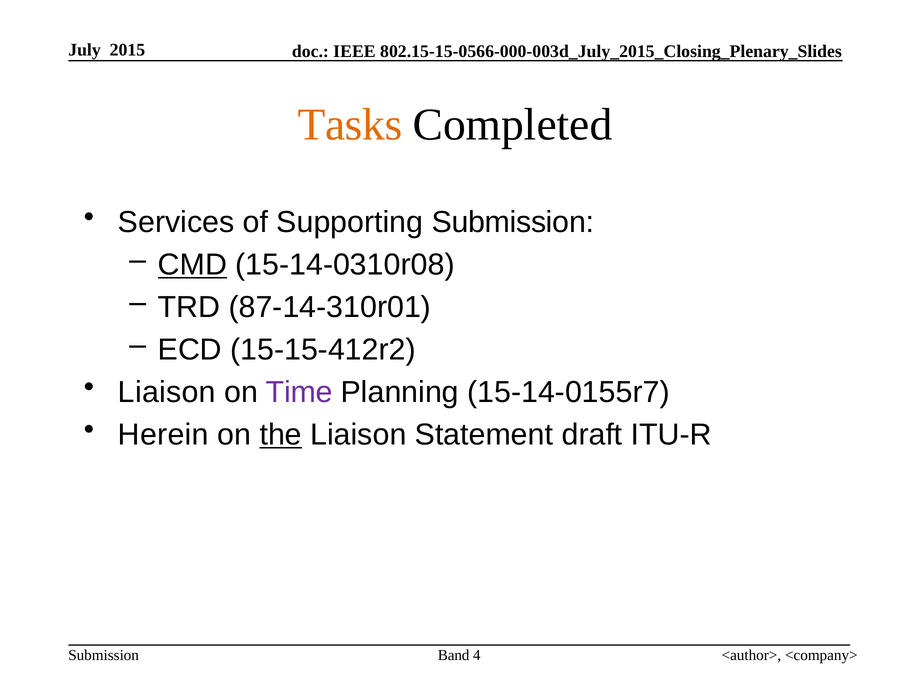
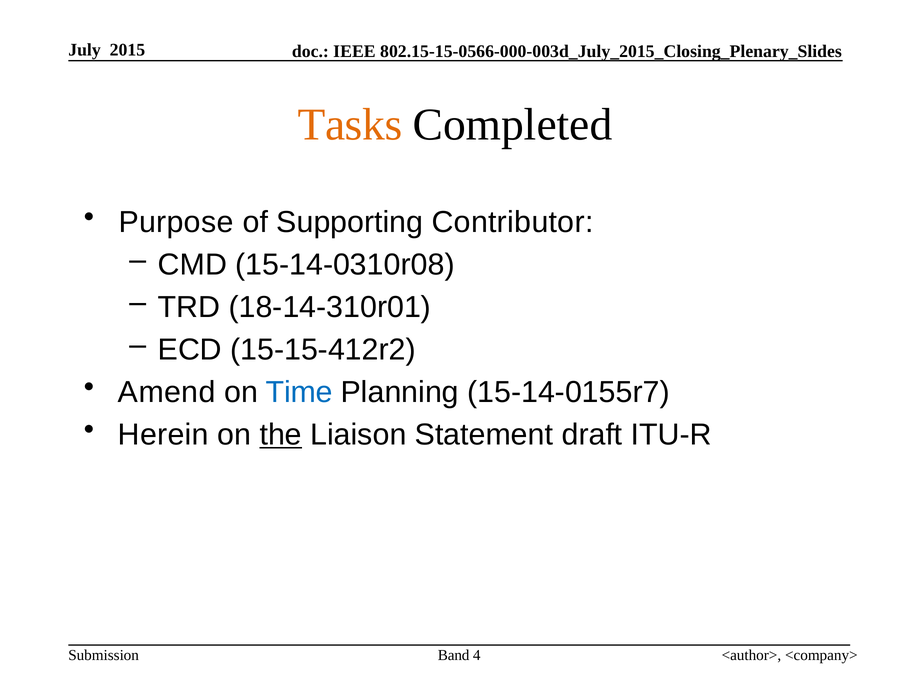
Services: Services -> Purpose
Supporting Submission: Submission -> Contributor
CMD underline: present -> none
87-14-310r01: 87-14-310r01 -> 18-14-310r01
Liaison at (167, 392): Liaison -> Amend
Time colour: purple -> blue
